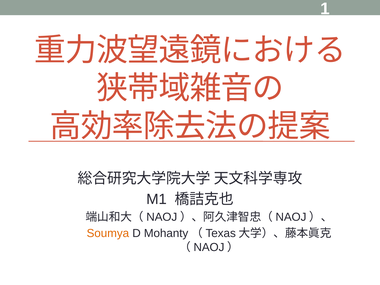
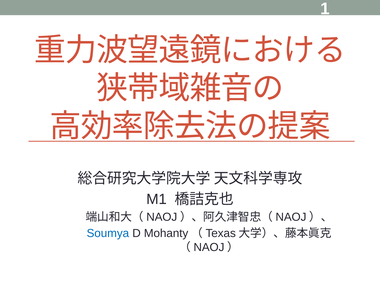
Soumya colour: orange -> blue
